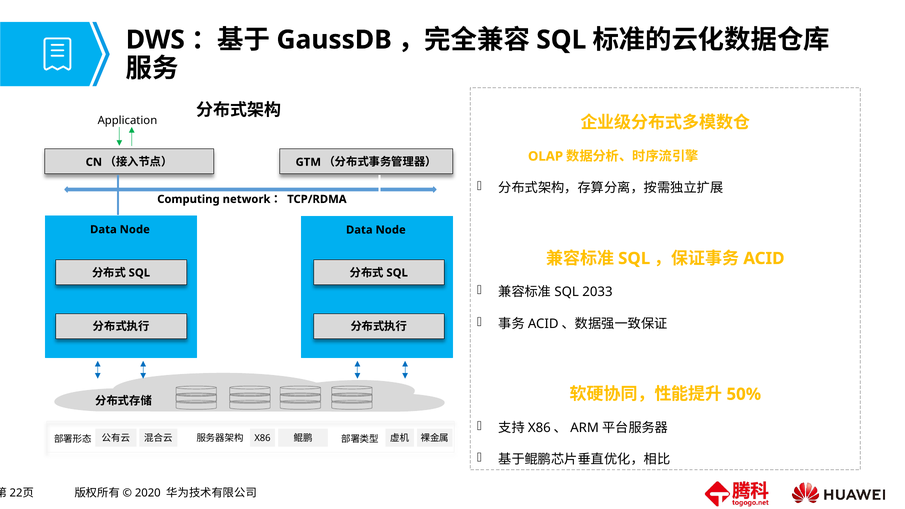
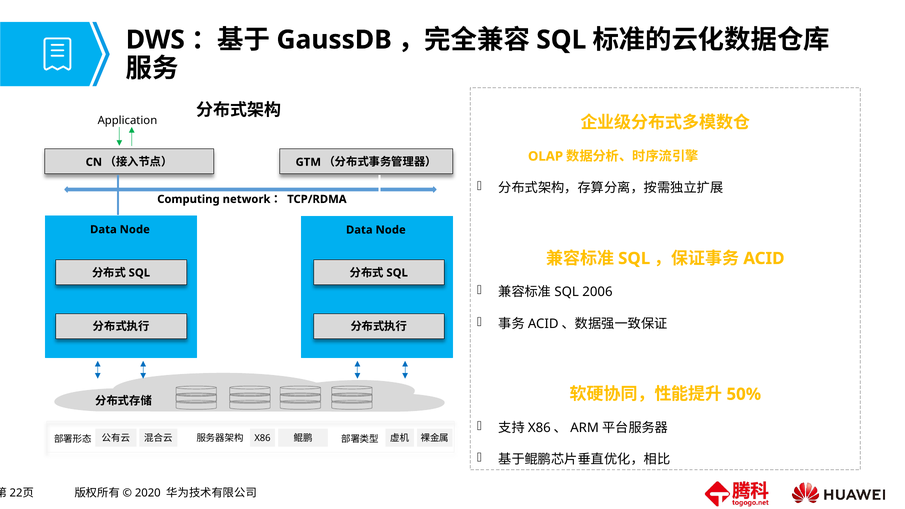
2033: 2033 -> 2006
